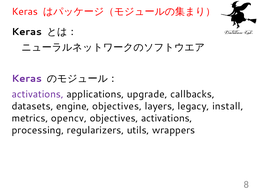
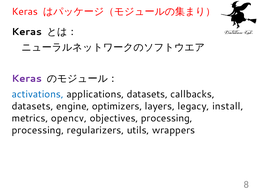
activations at (38, 94) colour: purple -> blue
applications upgrade: upgrade -> datasets
engine objectives: objectives -> optimizers
objectives activations: activations -> processing
